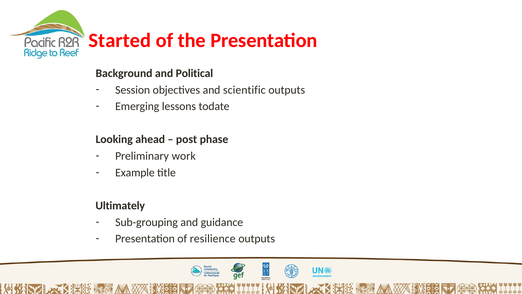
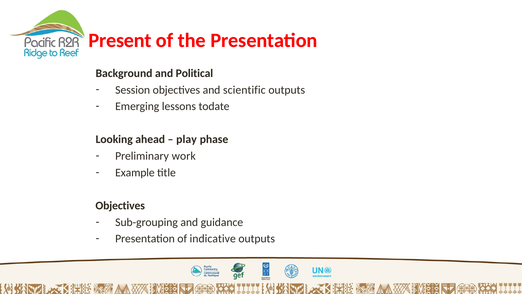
Started: Started -> Present
post: post -> play
Ultimately at (120, 205): Ultimately -> Objectives
resilience: resilience -> indicative
